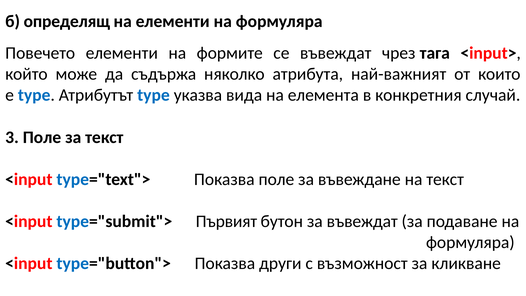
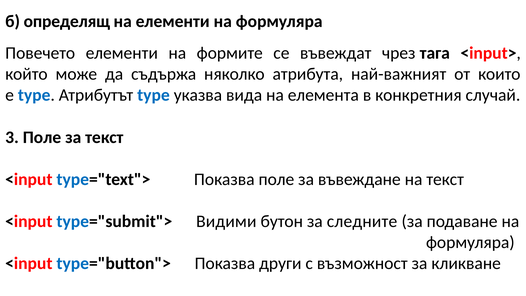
Първият: Първият -> Видими
за въвеждат: въвеждат -> следните
